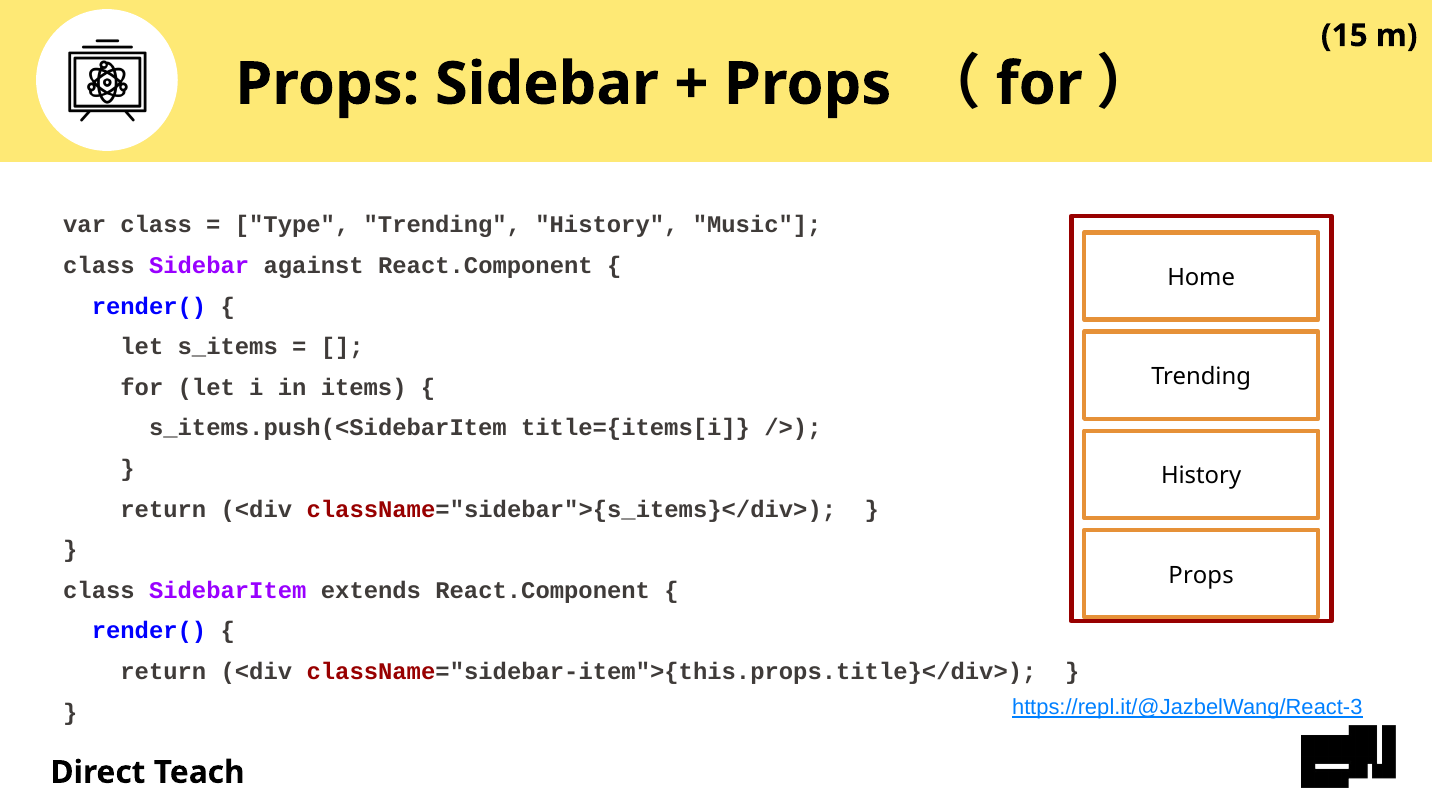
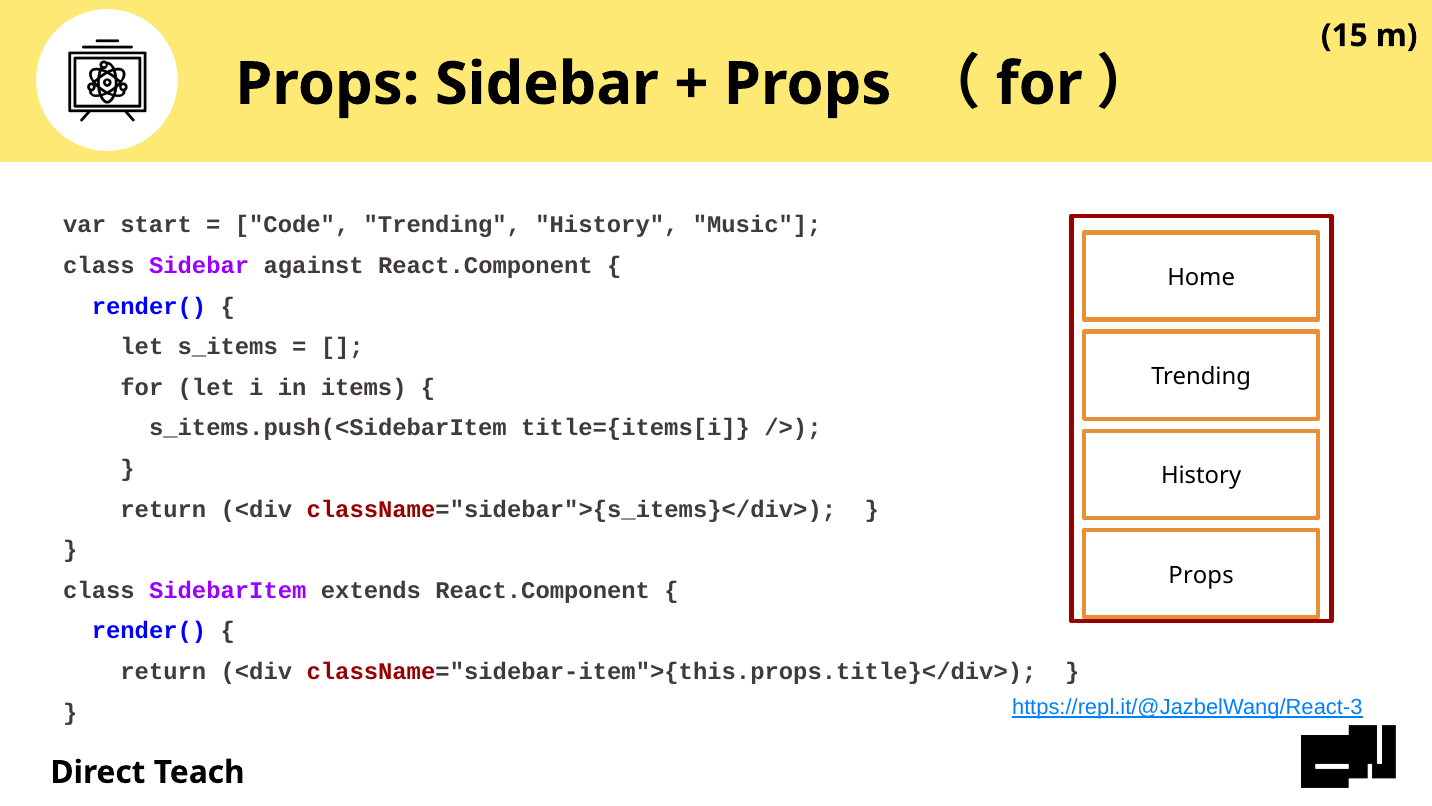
var class: class -> start
Type: Type -> Code
